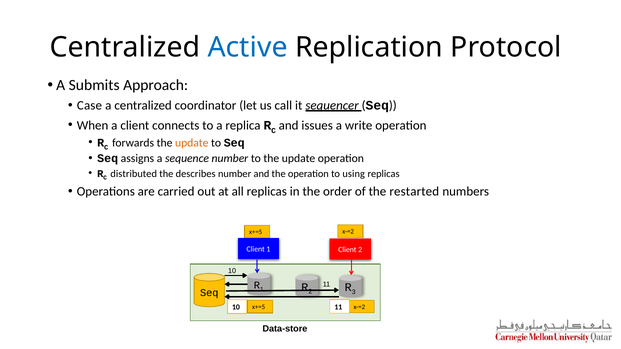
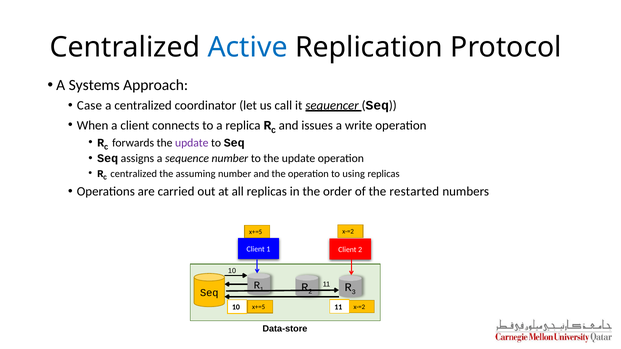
Submits: Submits -> Systems
update at (192, 143) colour: orange -> purple
distributed at (134, 174): distributed -> centralized
describes: describes -> assuming
